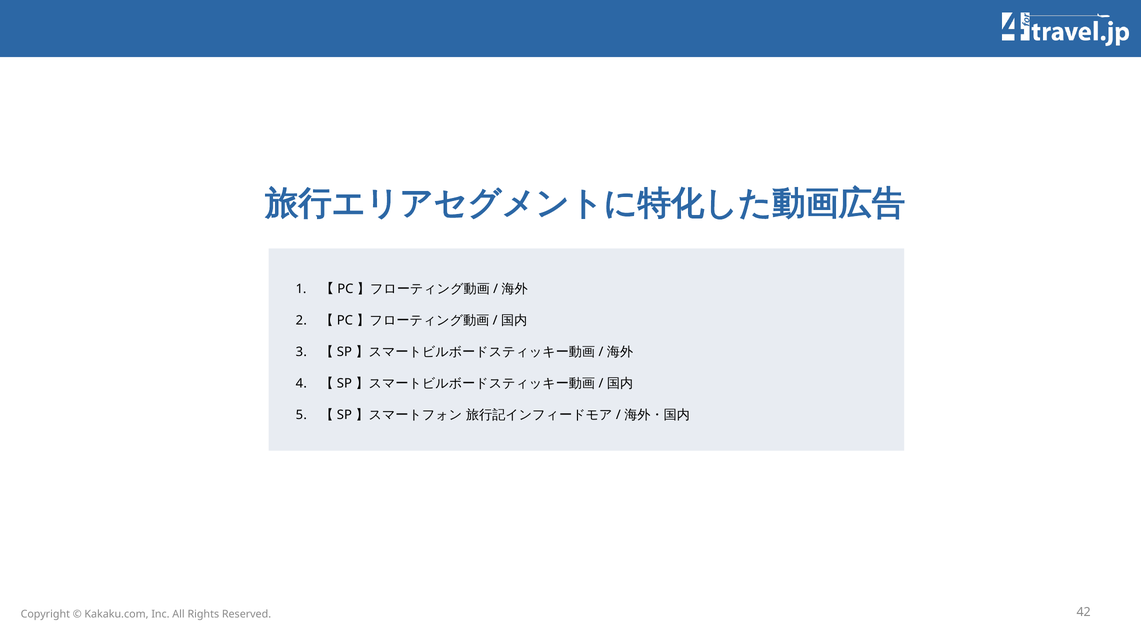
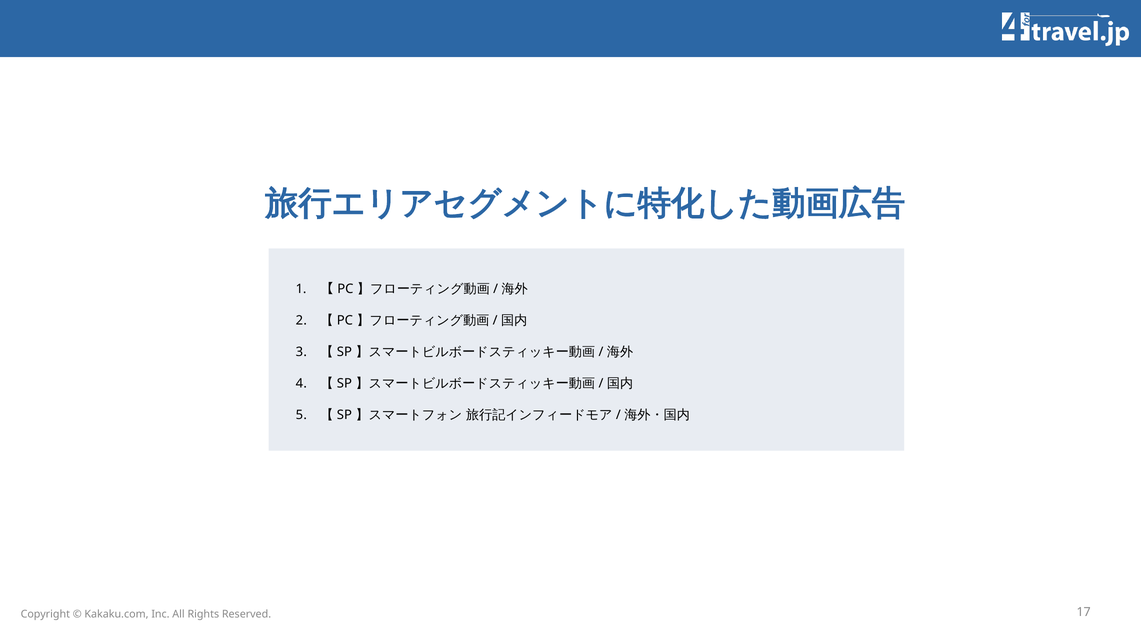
42: 42 -> 17
